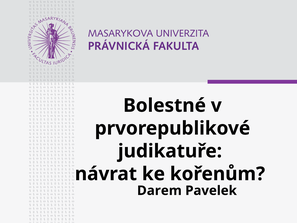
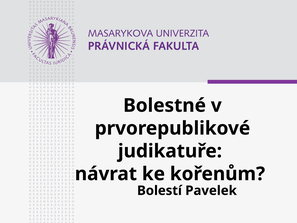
Darem: Darem -> Bolestí
